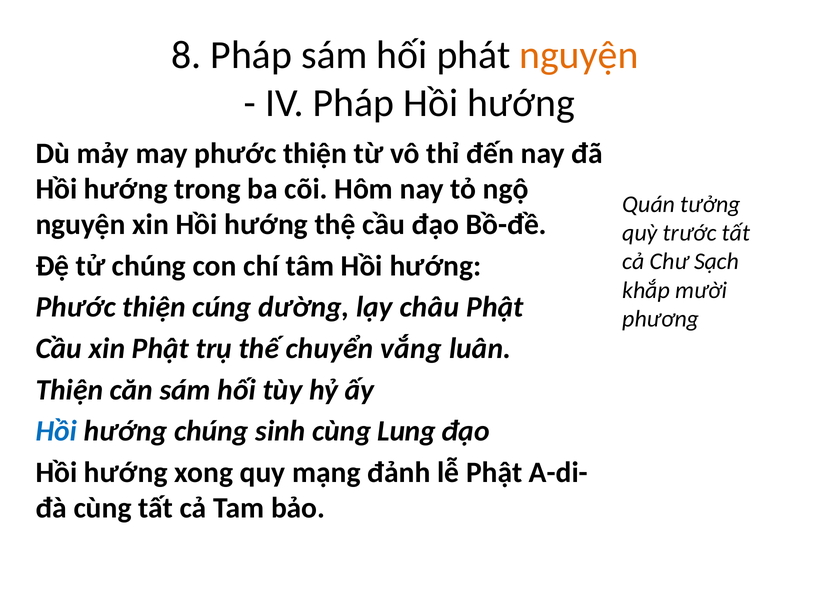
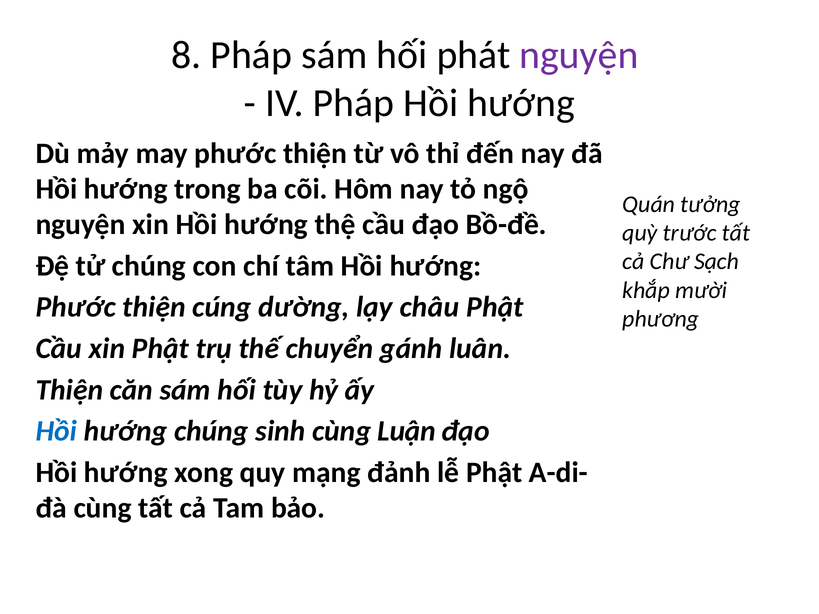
nguyện at (579, 55) colour: orange -> purple
vắng: vắng -> gánh
Lung: Lung -> Luận
